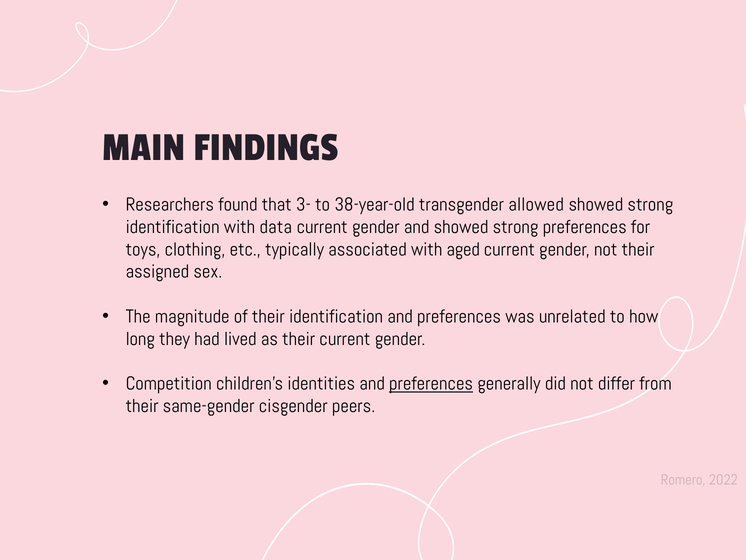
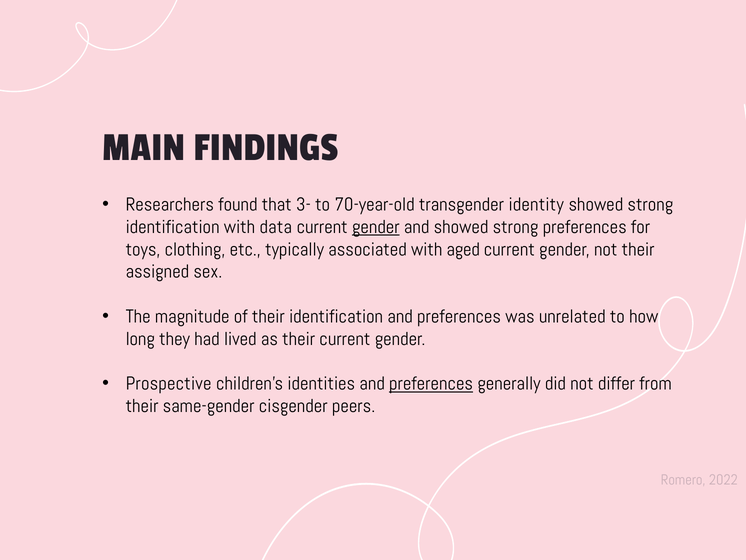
38-year-old: 38-year-old -> 70-year-old
allowed: allowed -> identity
gender at (376, 227) underline: none -> present
Competition: Competition -> Prospective
